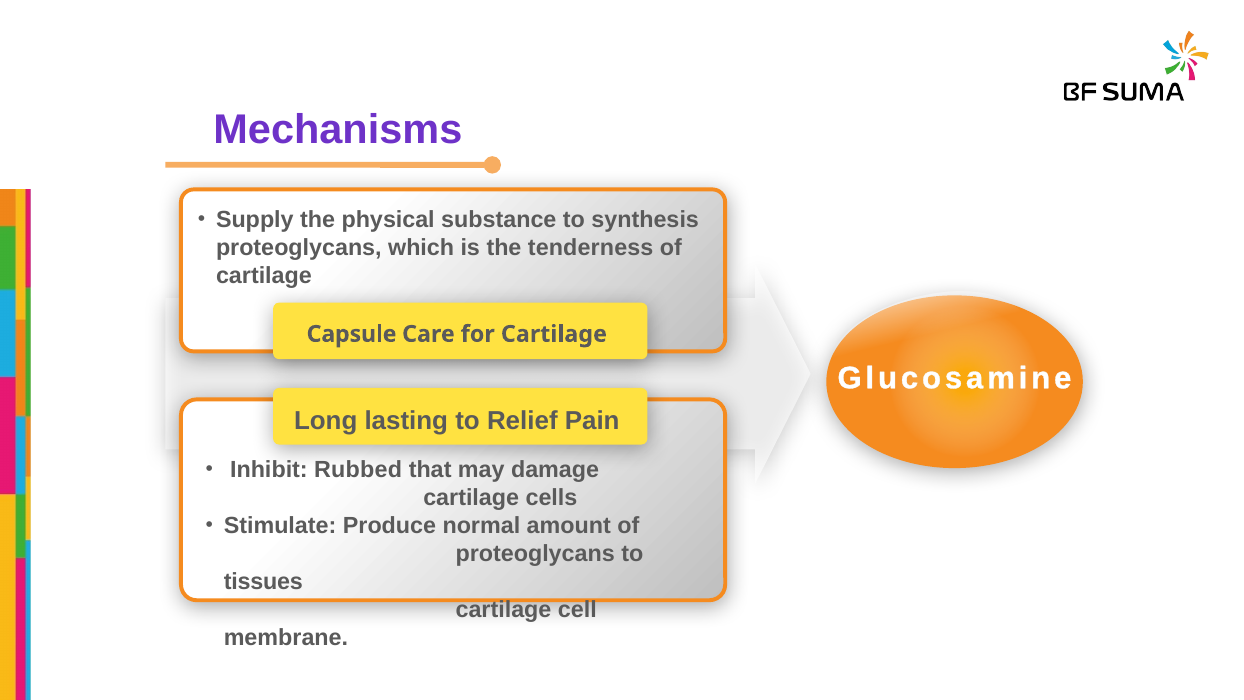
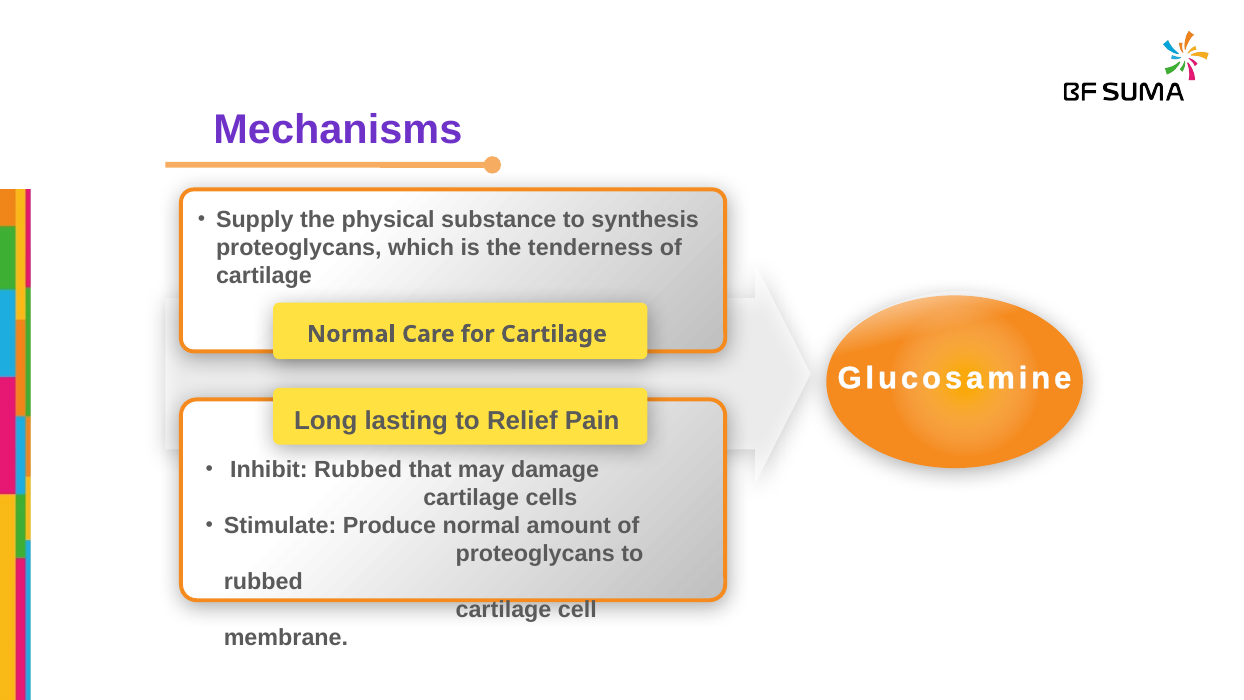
Capsule at (352, 334): Capsule -> Normal
tissues at (263, 581): tissues -> rubbed
